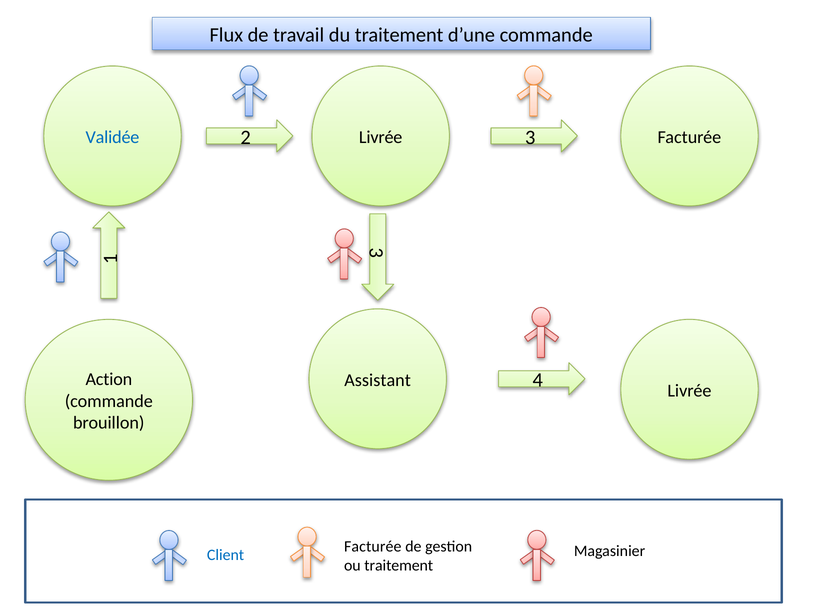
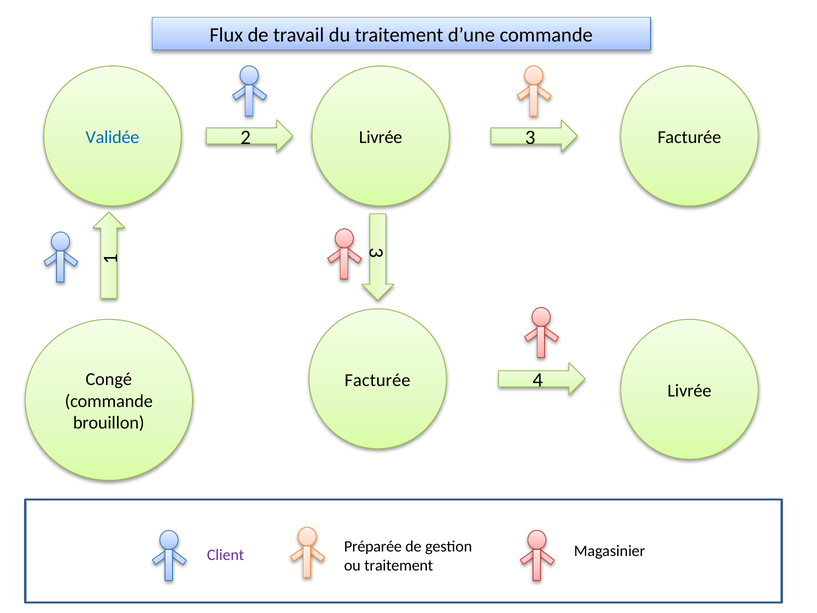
Action: Action -> Congé
Assistant at (378, 380): Assistant -> Facturée
Facturée at (373, 546): Facturée -> Préparée
Client colour: blue -> purple
